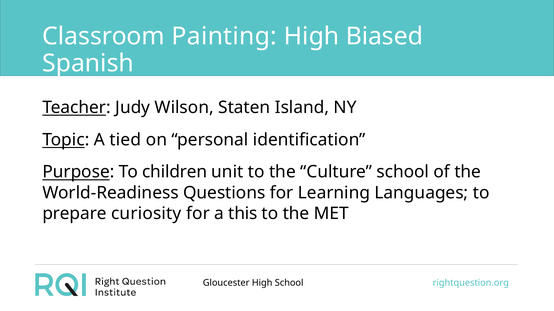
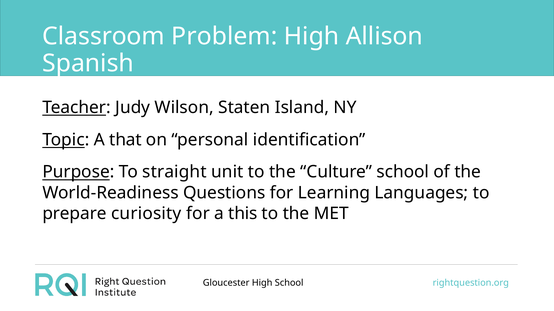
Painting: Painting -> Problem
Biased: Biased -> Allison
tied: tied -> that
children: children -> straight
